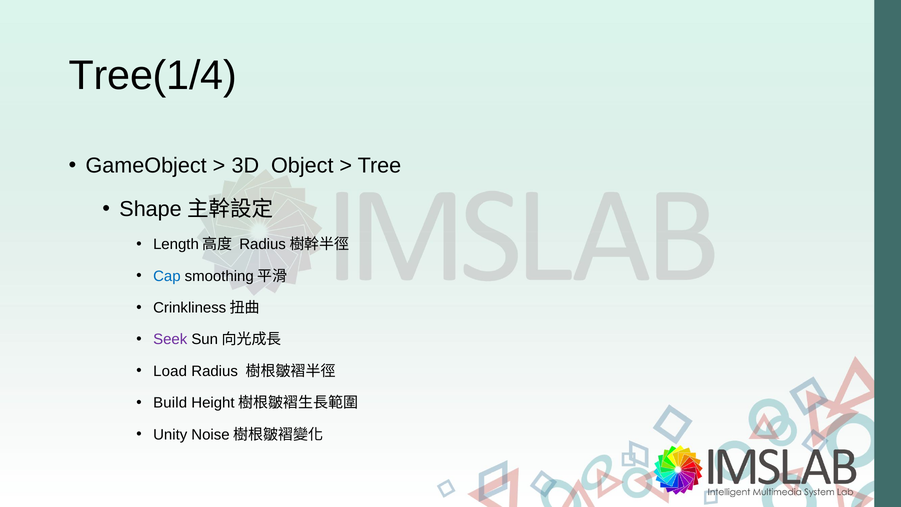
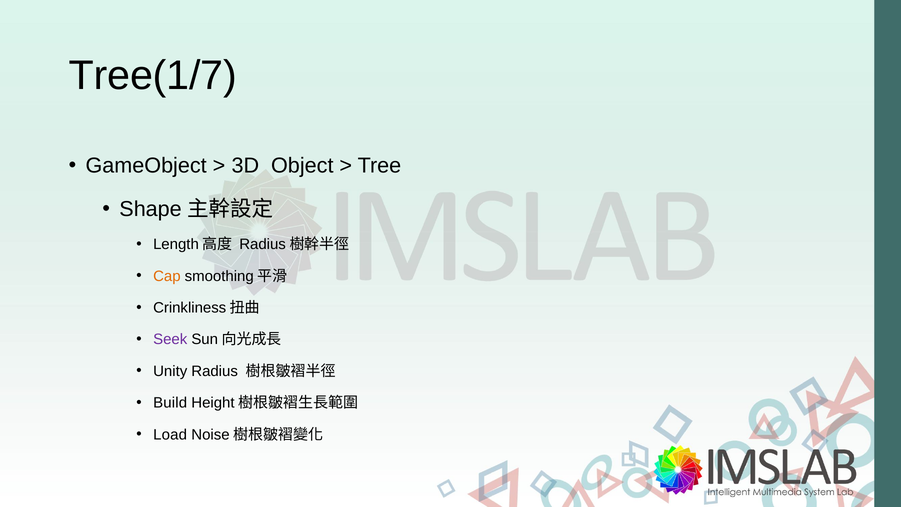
Tree(1/4: Tree(1/4 -> Tree(1/7
Cap colour: blue -> orange
Load: Load -> Unity
Unity: Unity -> Load
